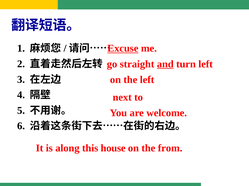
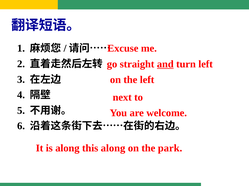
Excuse underline: present -> none
this house: house -> along
from: from -> park
